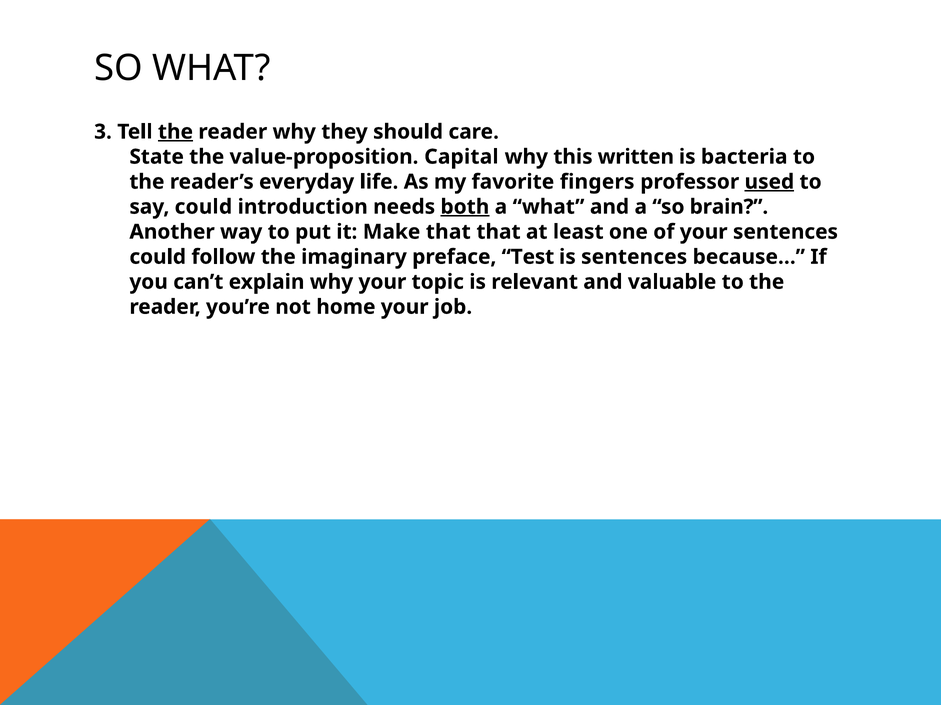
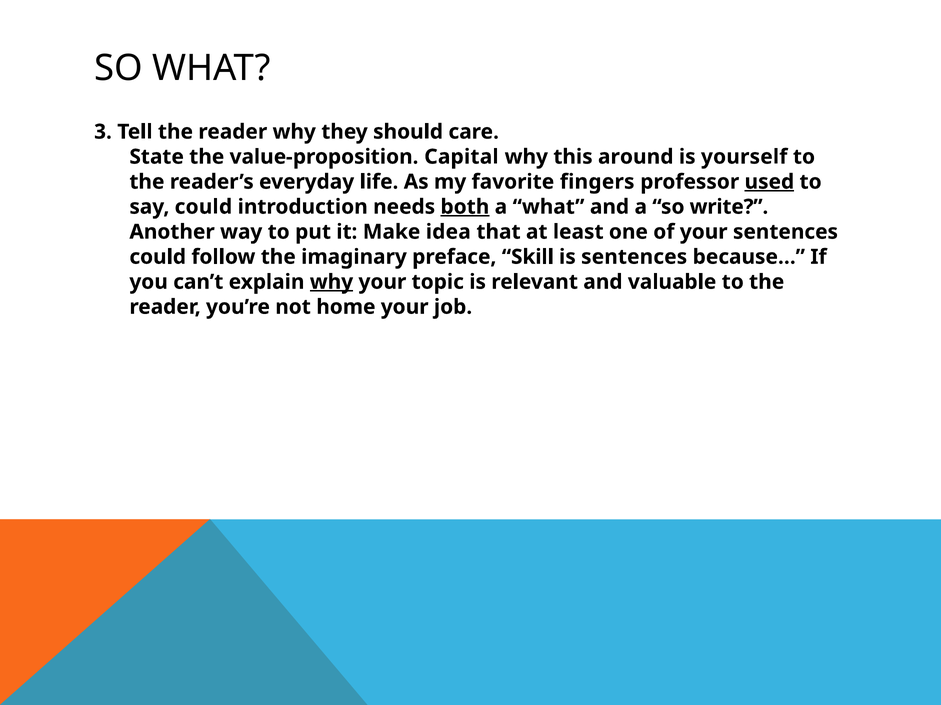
the at (175, 132) underline: present -> none
written: written -> around
bacteria: bacteria -> yourself
brain: brain -> write
Make that: that -> idea
Test: Test -> Skill
why at (331, 282) underline: none -> present
